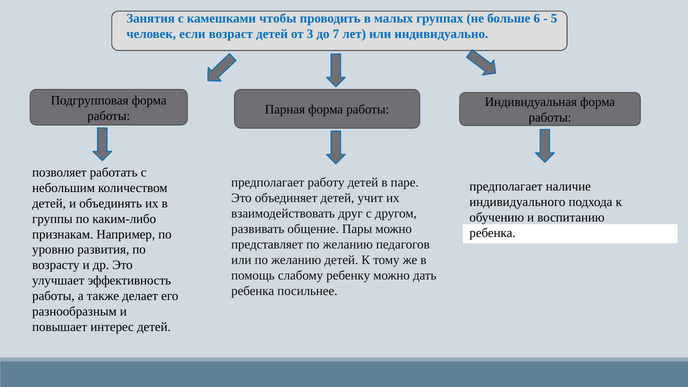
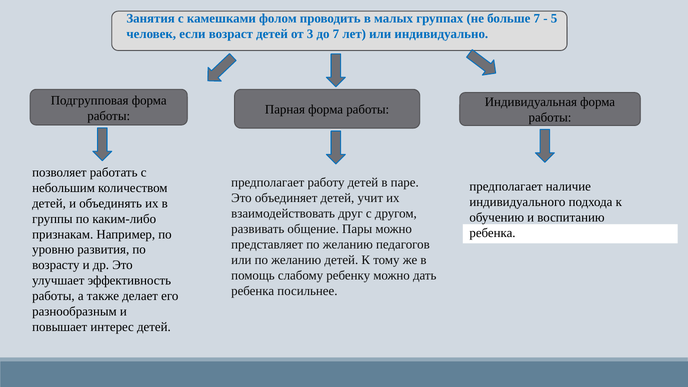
чтобы: чтобы -> фолом
больше 6: 6 -> 7
